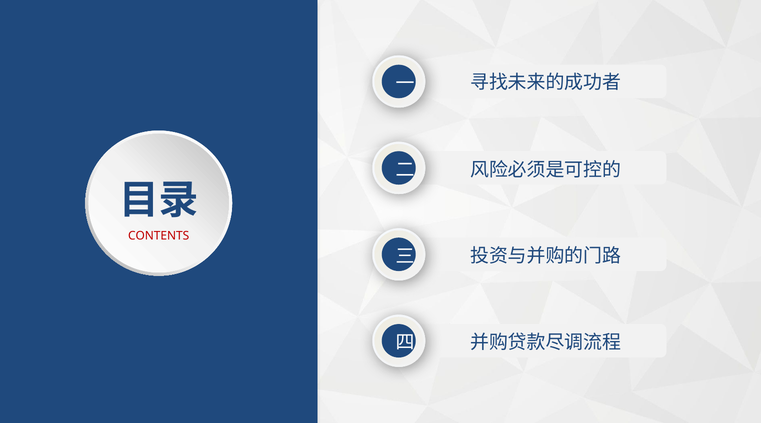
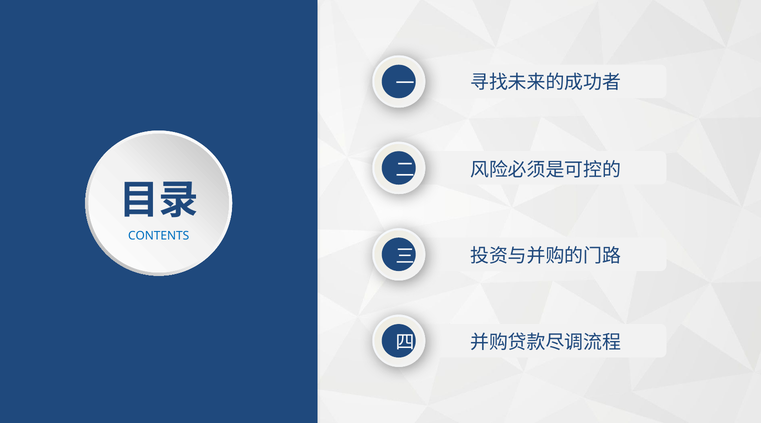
CONTENTS colour: red -> blue
